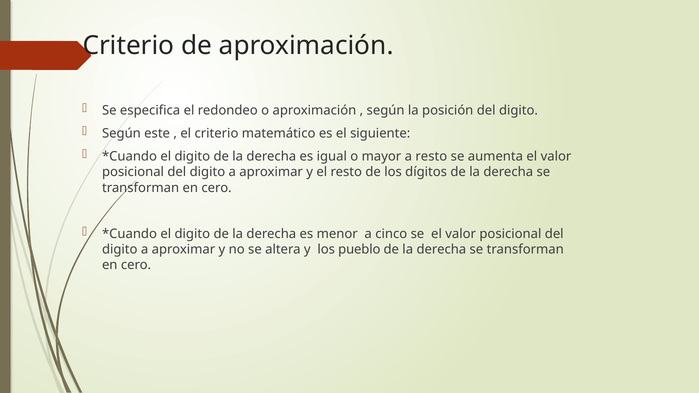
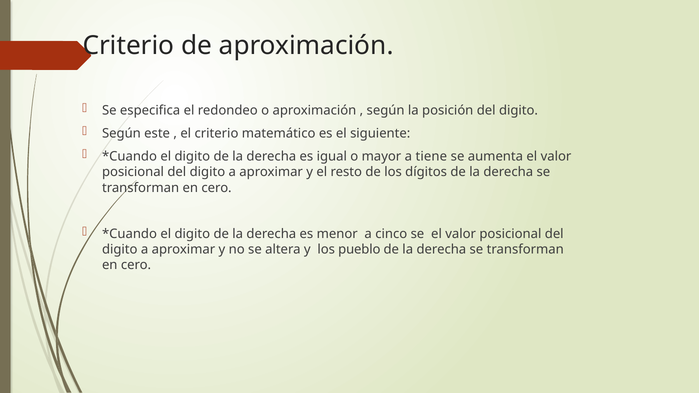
a resto: resto -> tiene
